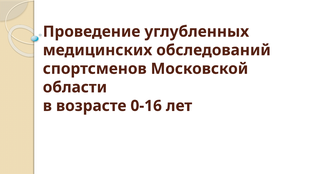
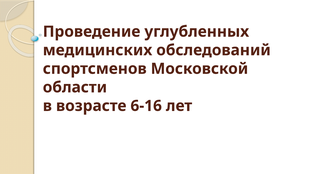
0-16: 0-16 -> 6-16
